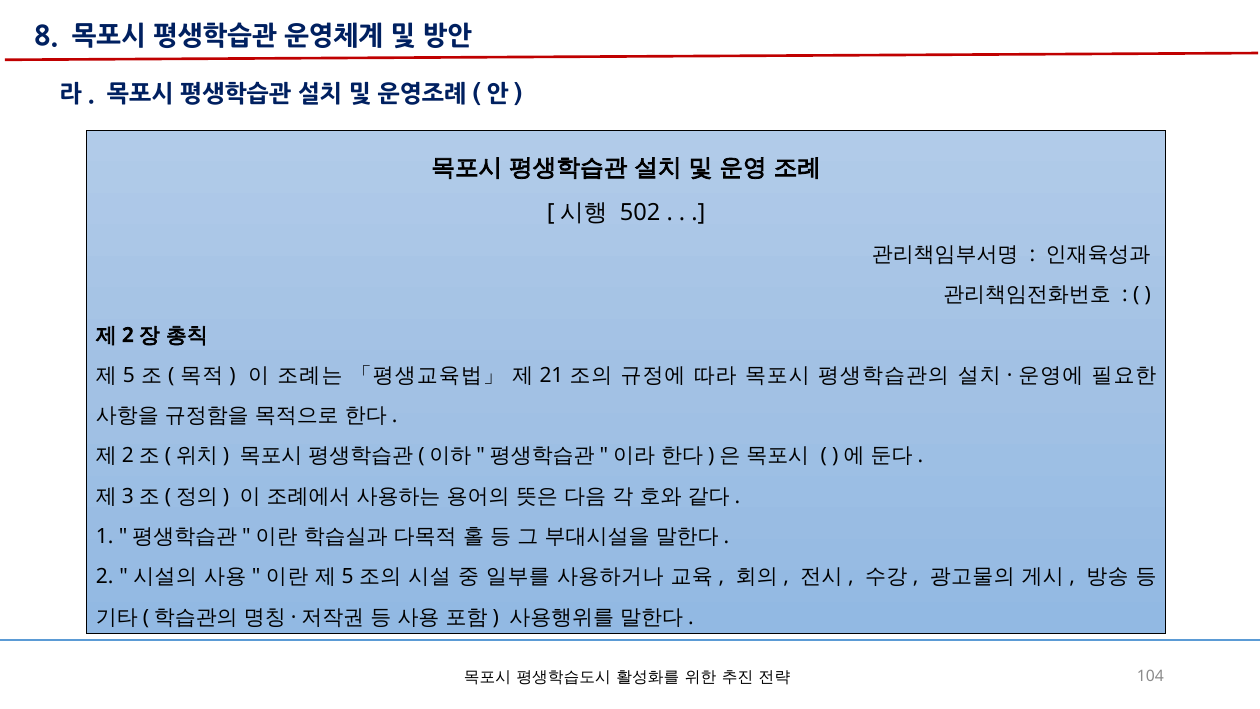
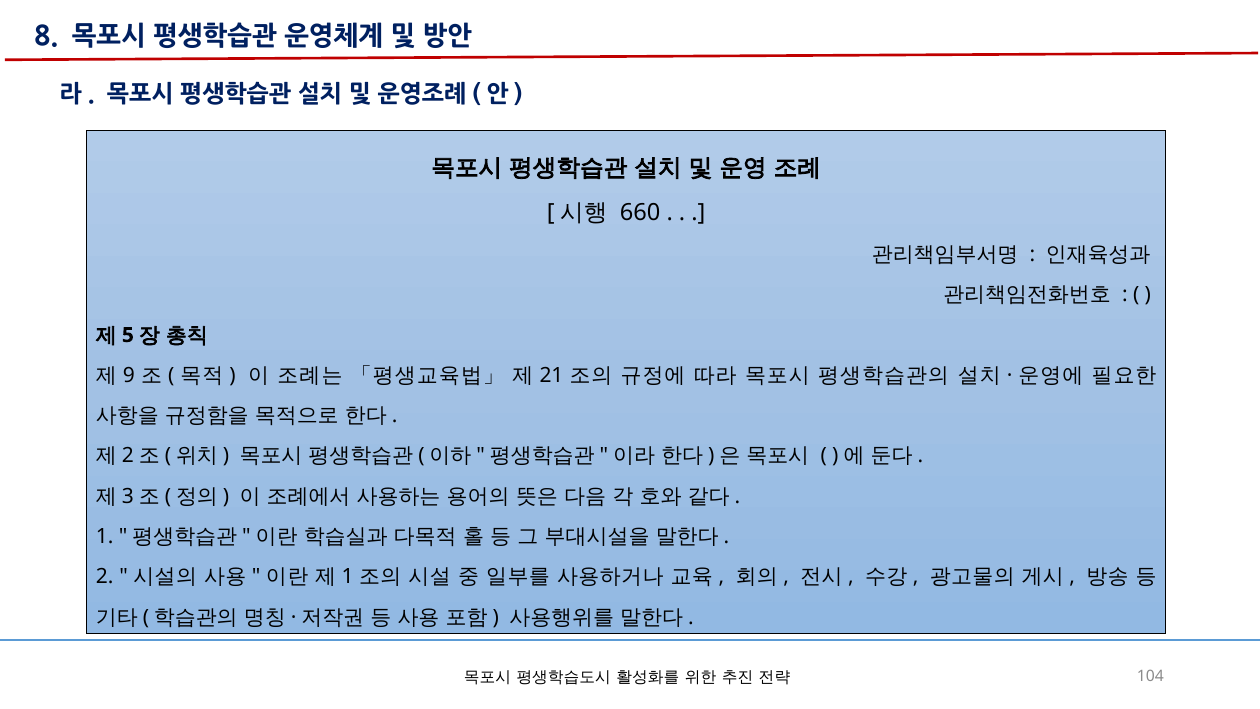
502: 502 -> 660
2 at (128, 335): 2 -> 5
5 at (129, 375): 5 -> 9
5 at (348, 577): 5 -> 1
